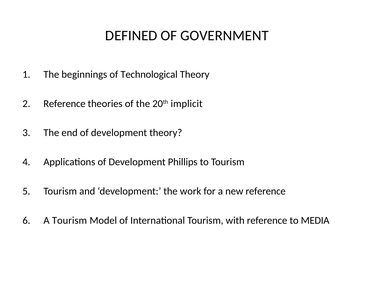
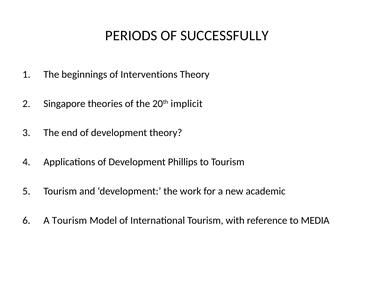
DEFINED: DEFINED -> PERIODS
GOVERNMENT: GOVERNMENT -> SUCCESSFULLY
Technological: Technological -> Interventions
Reference at (64, 103): Reference -> Singapore
new reference: reference -> academic
